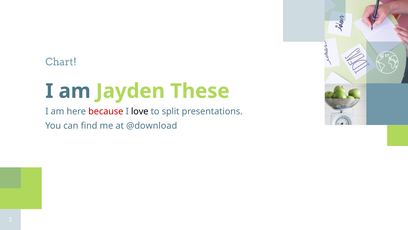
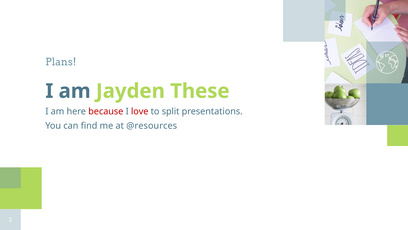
Chart: Chart -> Plans
love colour: black -> red
@download: @download -> @resources
